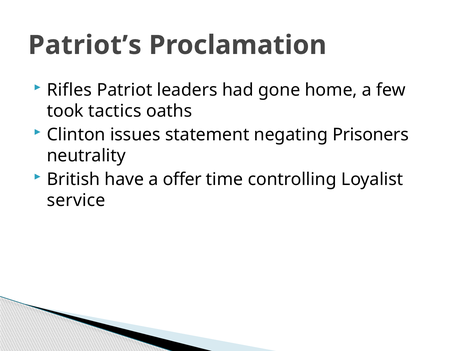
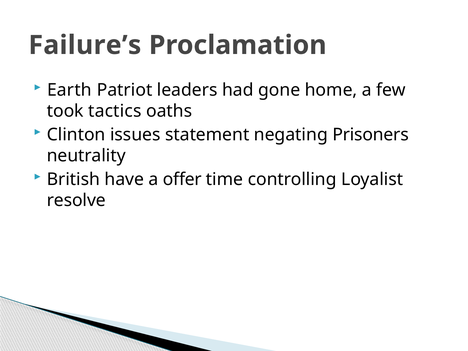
Patriot’s: Patriot’s -> Failure’s
Rifles: Rifles -> Earth
service: service -> resolve
